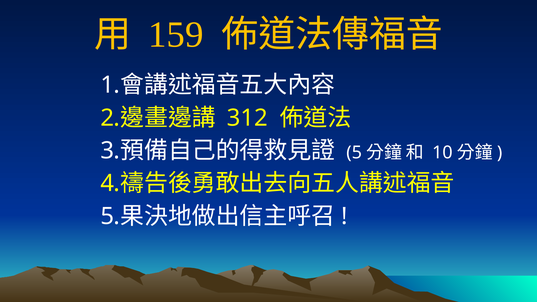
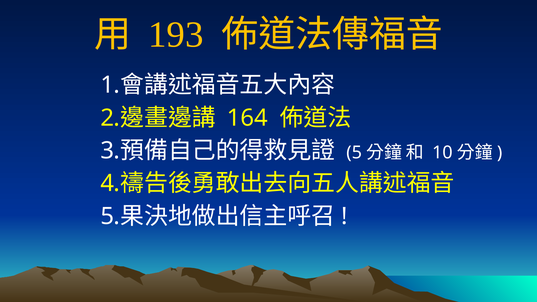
159: 159 -> 193
312: 312 -> 164
